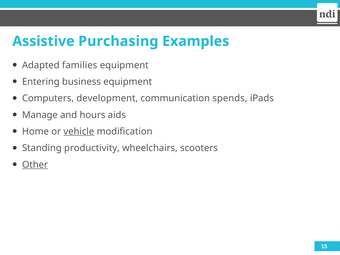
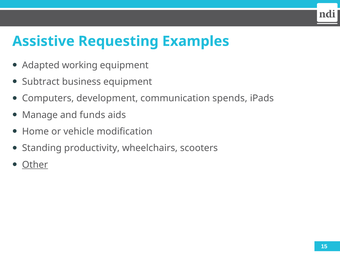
Purchasing: Purchasing -> Requesting
families: families -> working
Entering: Entering -> Subtract
hours: hours -> funds
vehicle underline: present -> none
